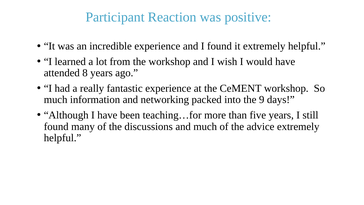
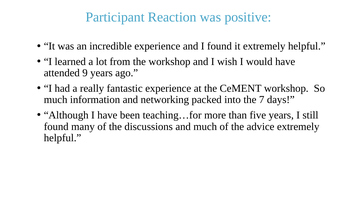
8: 8 -> 9
9: 9 -> 7
